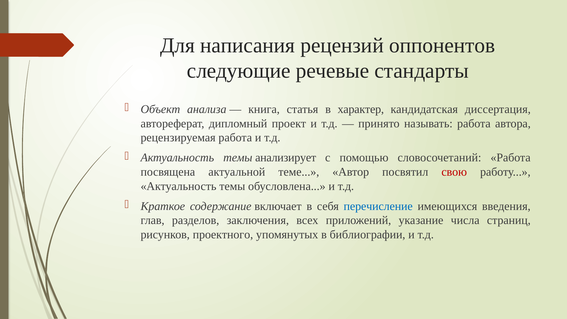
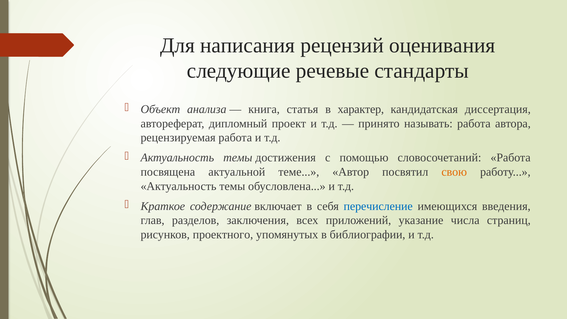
оппонентов: оппонентов -> оценивания
анализирует: анализирует -> достижения
свою colour: red -> orange
